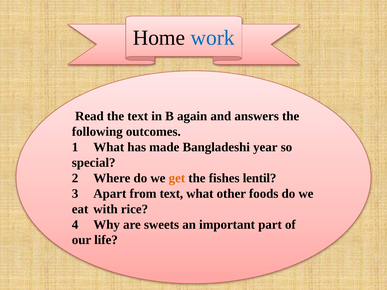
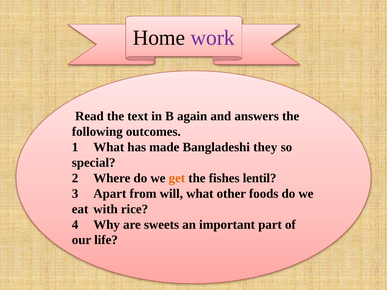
work colour: blue -> purple
year: year -> they
from text: text -> will
